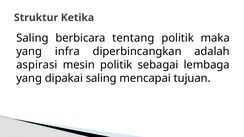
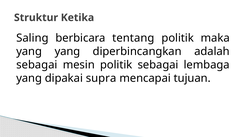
yang infra: infra -> yang
aspirasi at (37, 65): aspirasi -> sebagai
dipakai saling: saling -> supra
